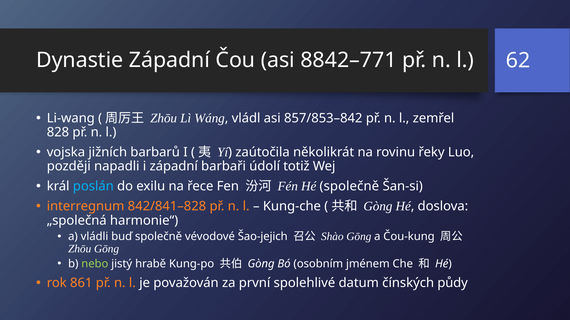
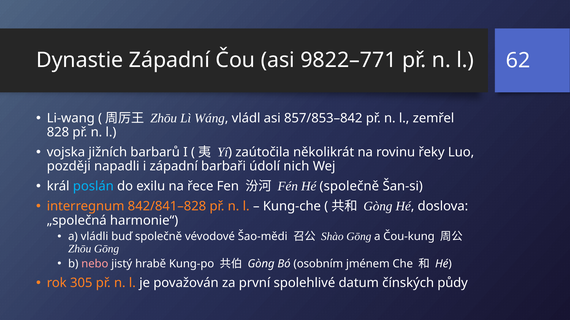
8842–771: 8842–771 -> 9822–771
totiž: totiž -> nich
Šao-jejich: Šao-jejich -> Šao-mědi
nebo colour: light green -> pink
861: 861 -> 305
